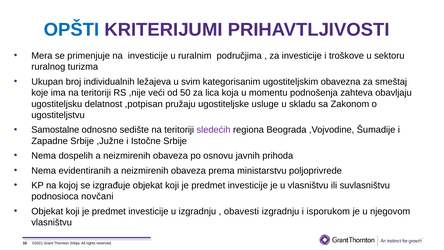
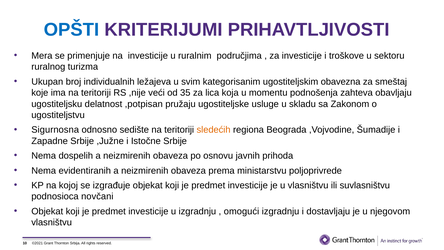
50: 50 -> 35
Samostalne: Samostalne -> Sigurnosna
sledećih colour: purple -> orange
obavesti: obavesti -> omogući
isporukom: isporukom -> dostavljaju
